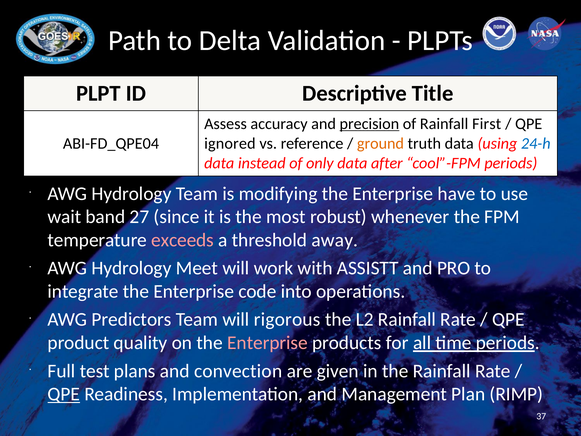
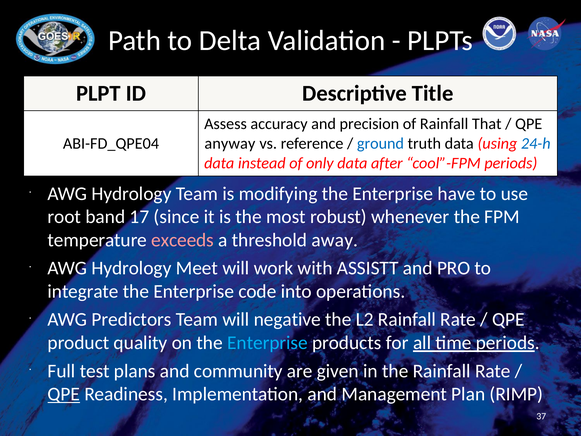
precision underline: present -> none
First: First -> That
ignored: ignored -> anyway
ground colour: orange -> blue
wait: wait -> root
27: 27 -> 17
rigorous: rigorous -> negative
Enterprise at (267, 343) colour: pink -> light blue
convection: convection -> community
